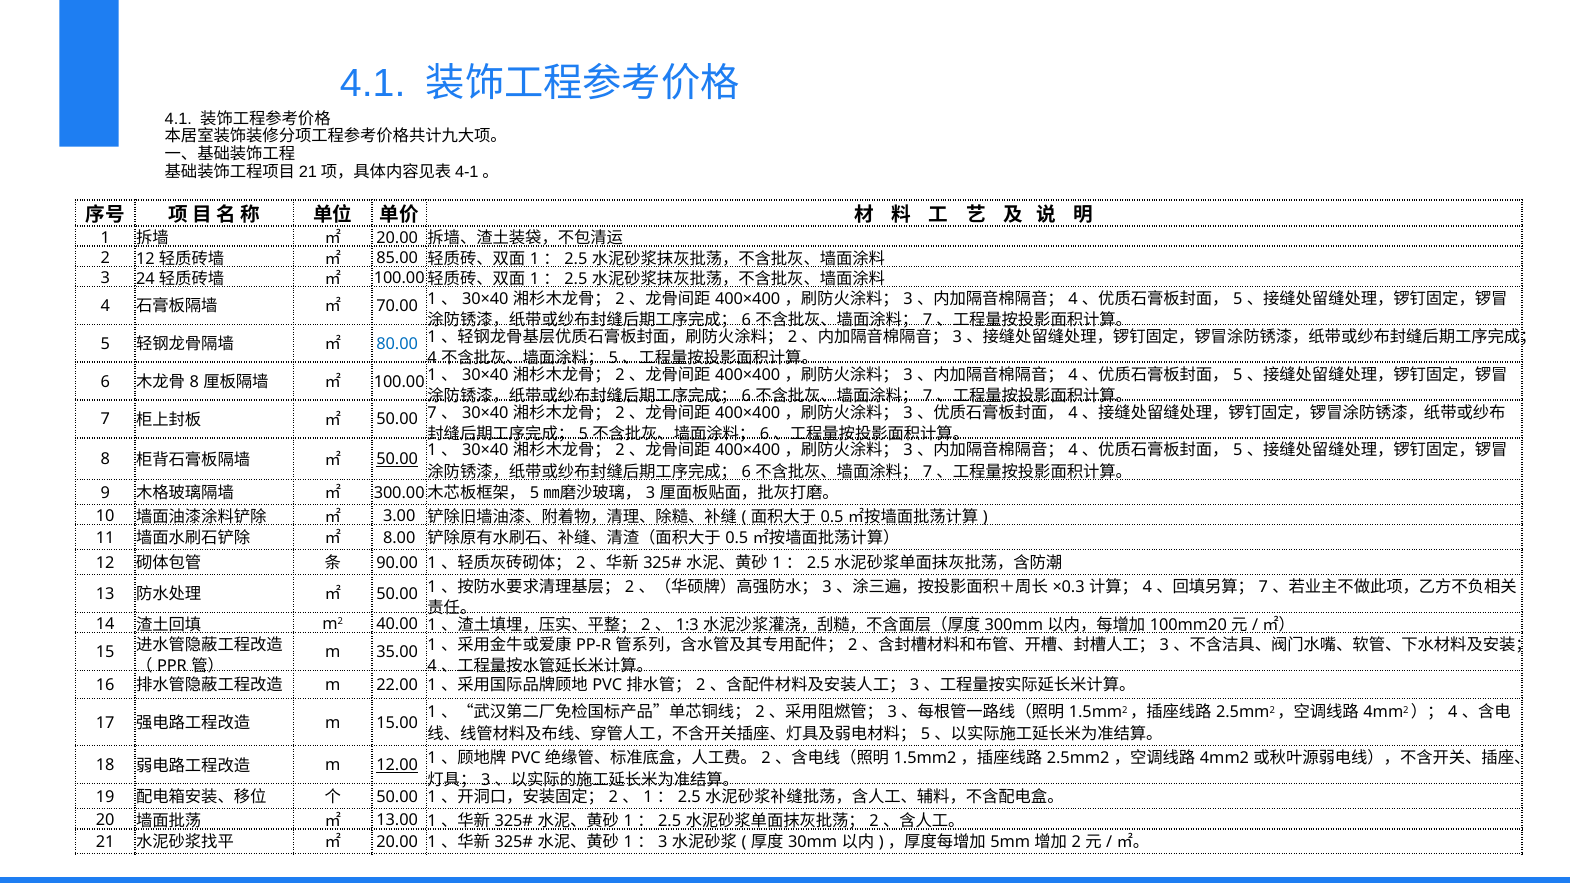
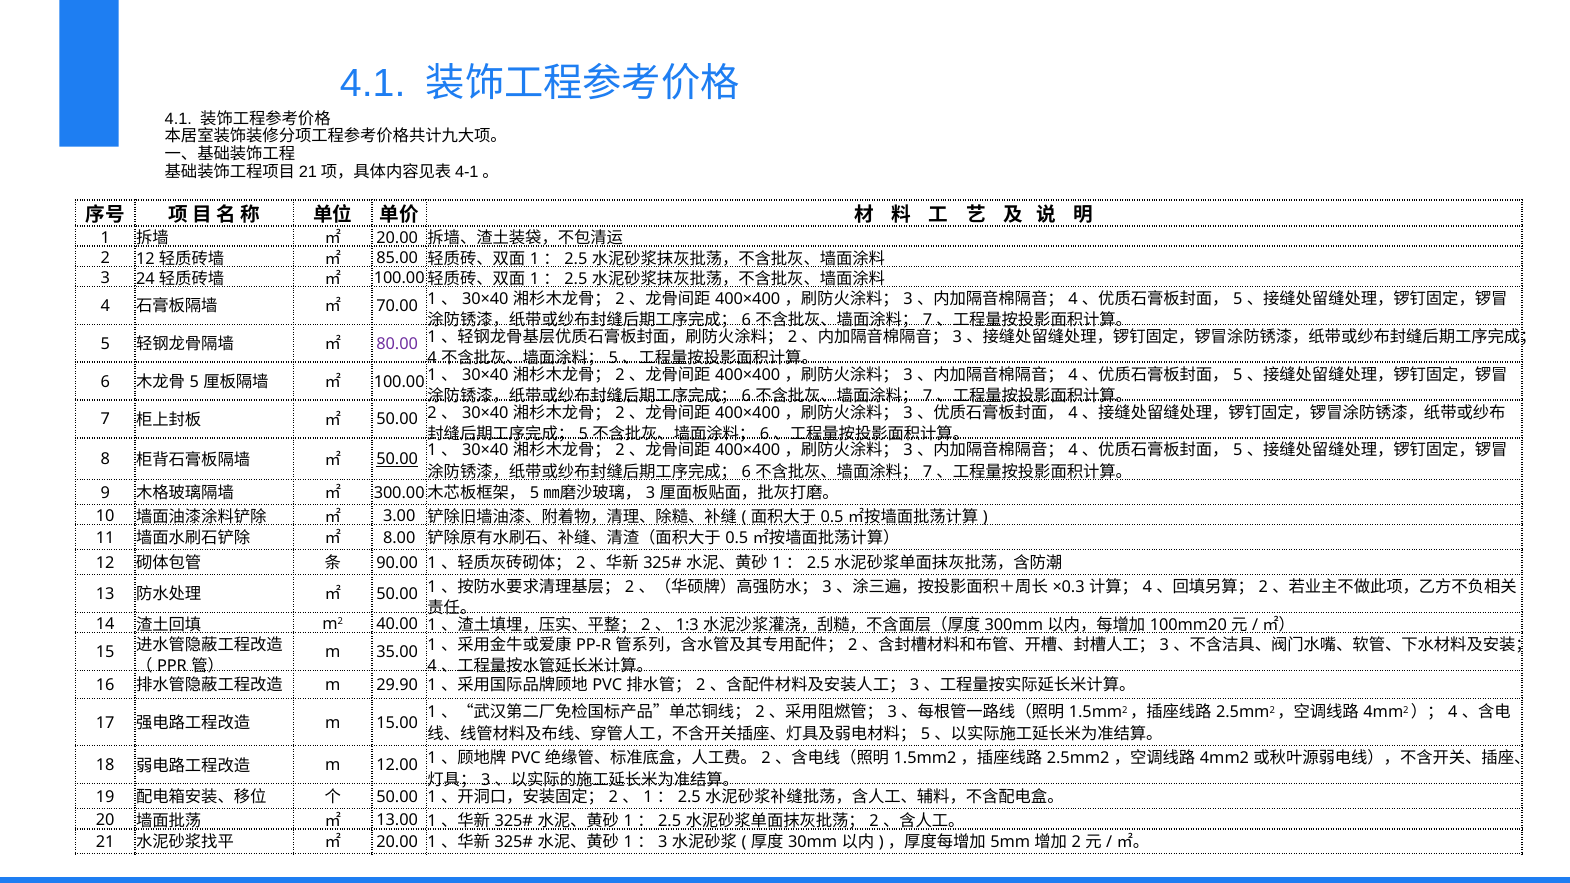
80.00 colour: blue -> purple
8 at (194, 382): 8 -> 5
50.00 7: 7 -> 2
7 at (1263, 587): 7 -> 2
22.00: 22.00 -> 29.90
12.00 underline: present -> none
